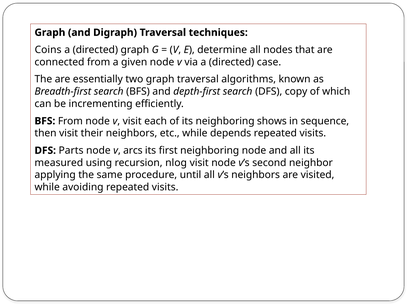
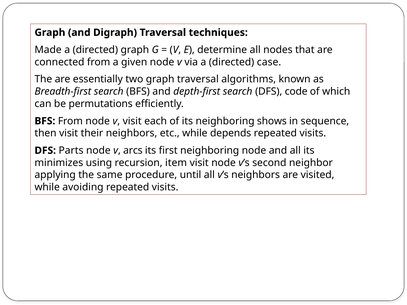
Coins: Coins -> Made
copy: copy -> code
incrementing: incrementing -> permutations
measured: measured -> minimizes
nlog: nlog -> item
